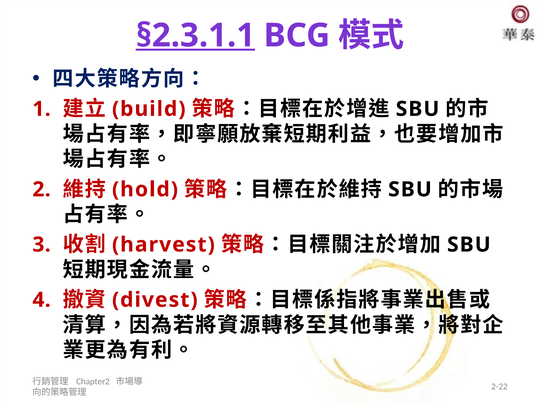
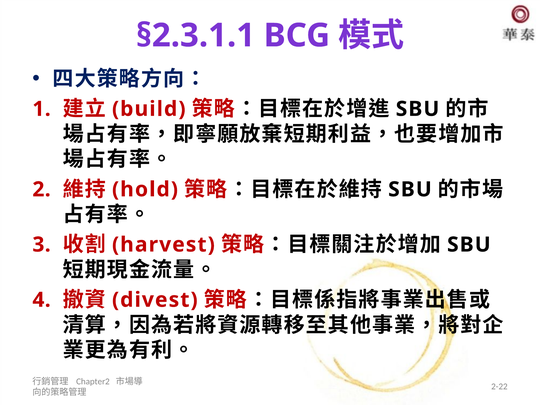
§2.3.1.1 underline: present -> none
